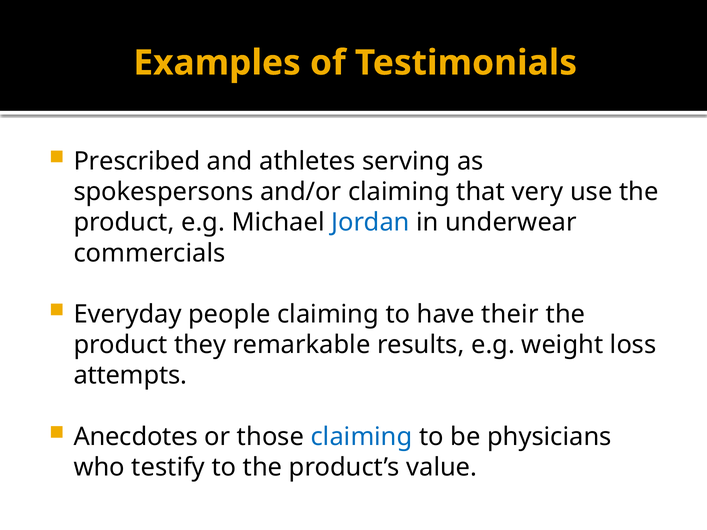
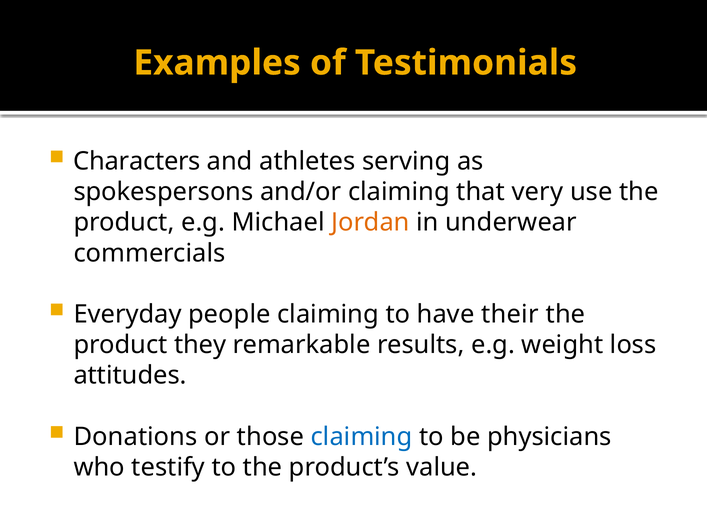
Prescribed: Prescribed -> Characters
Jordan colour: blue -> orange
attempts: attempts -> attitudes
Anecdotes: Anecdotes -> Donations
